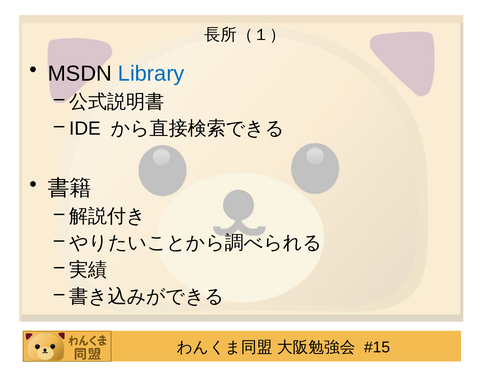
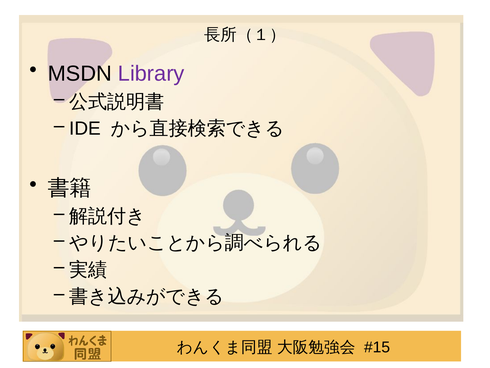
Library colour: blue -> purple
